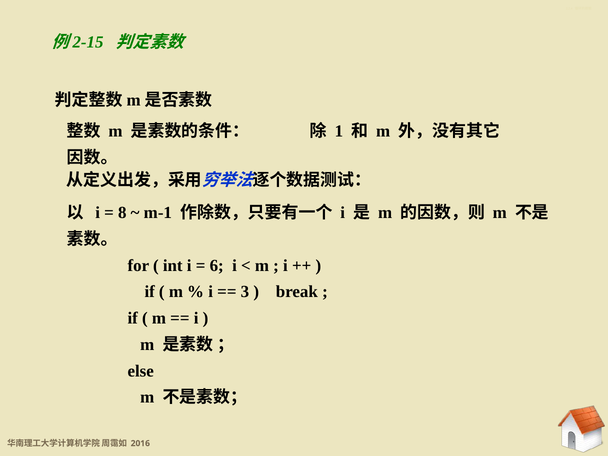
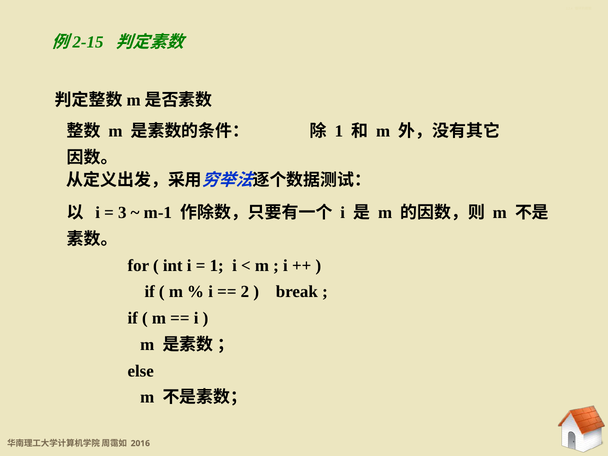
8: 8 -> 3
6 at (217, 266): 6 -> 1
3: 3 -> 2
